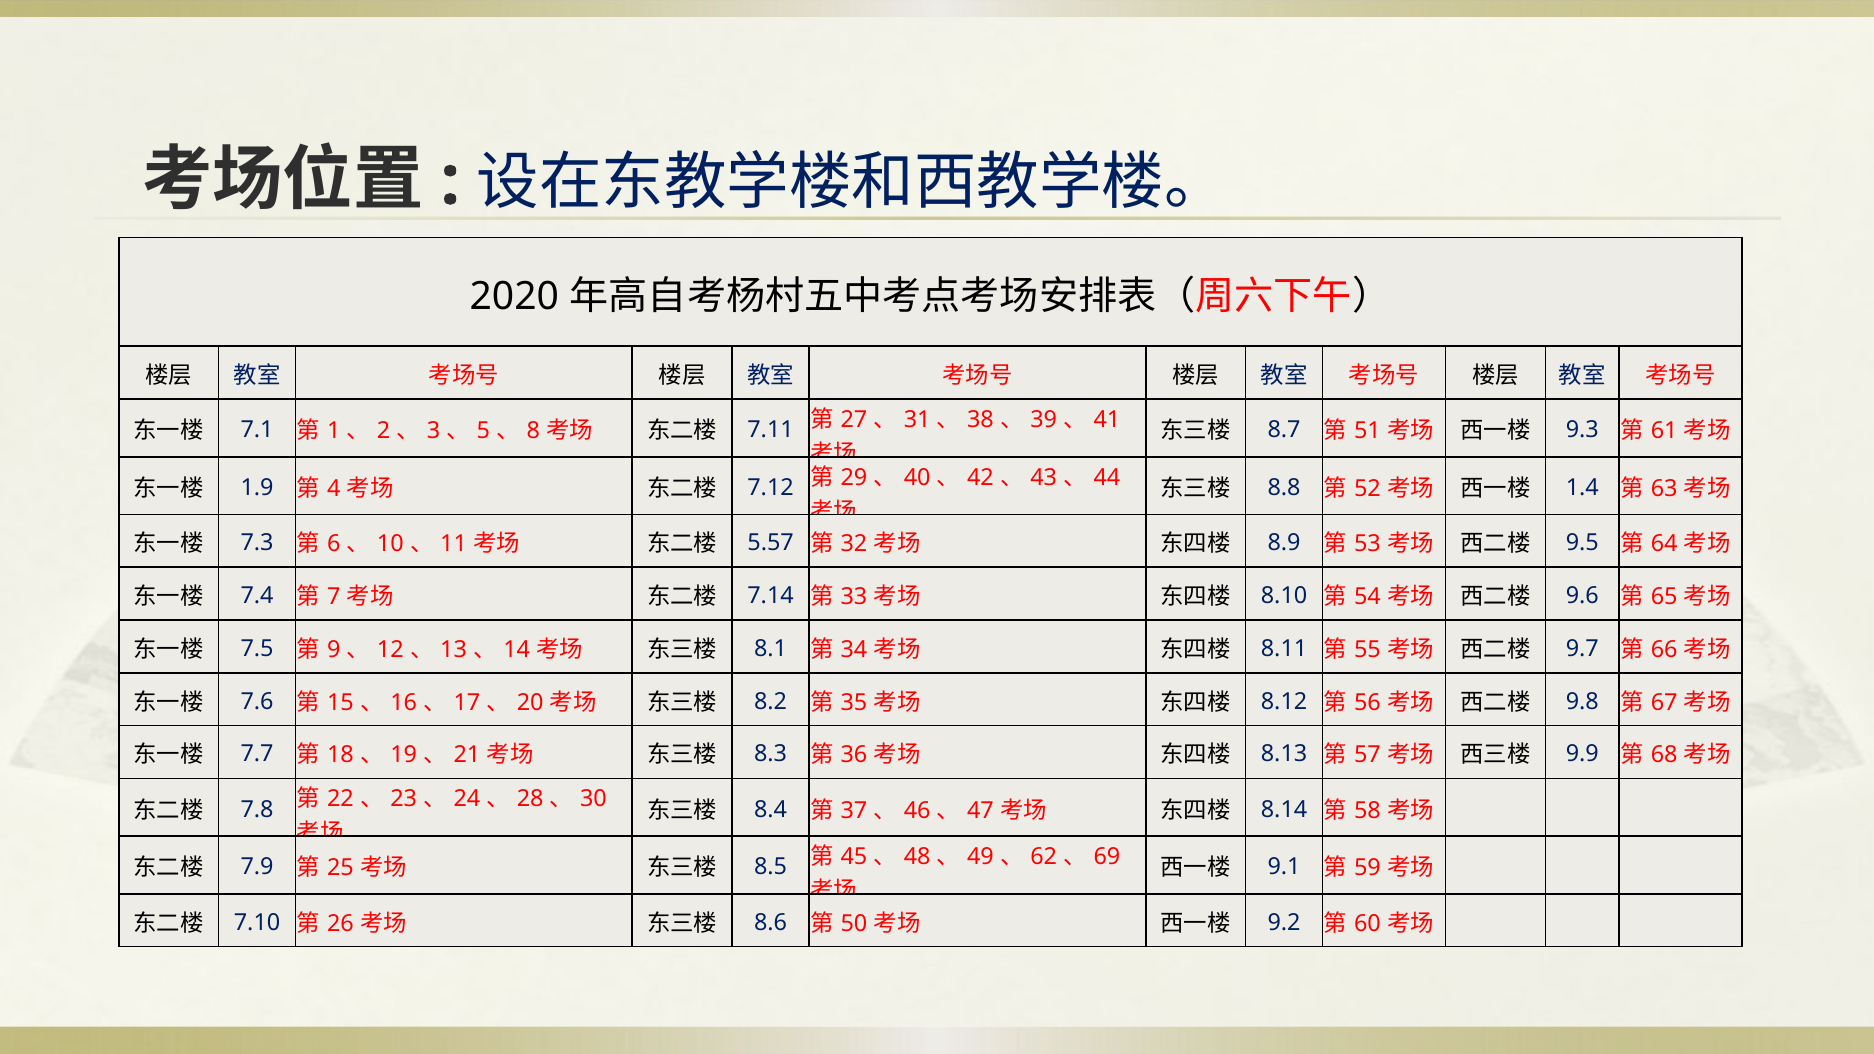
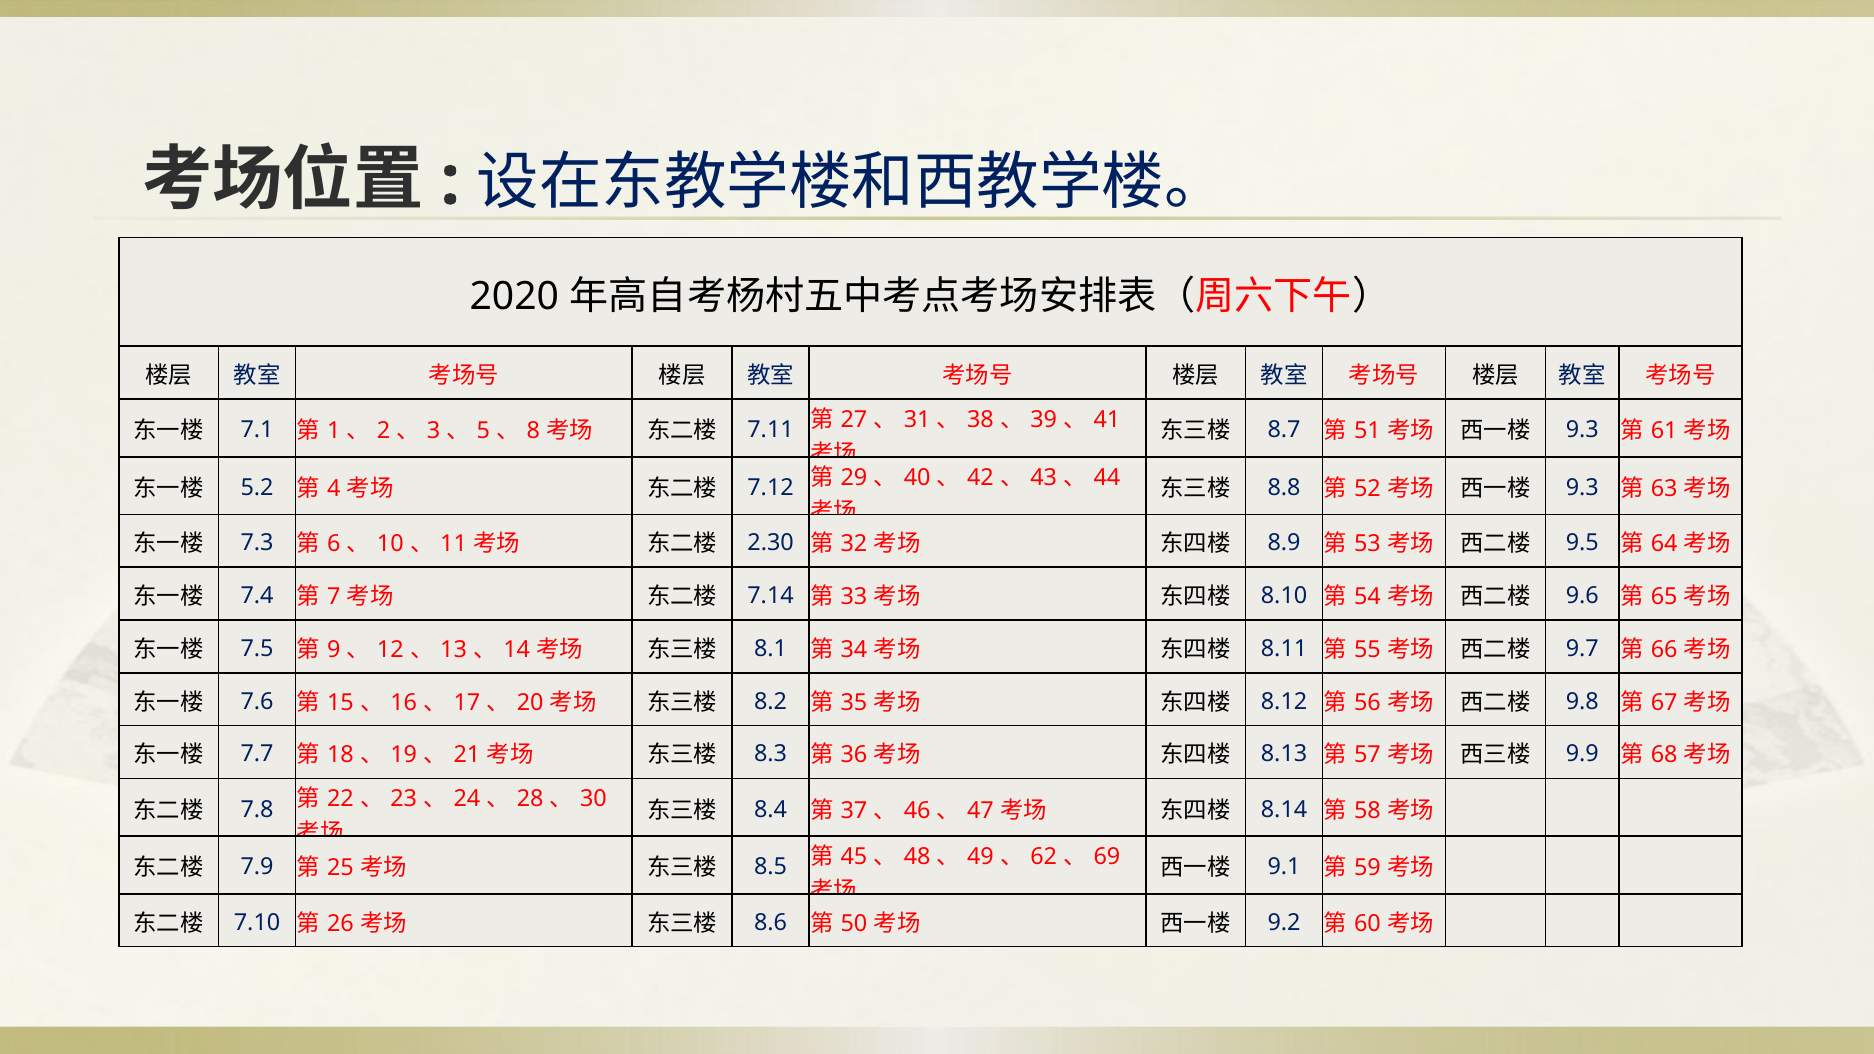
1.9: 1.9 -> 5.2
1.4 at (1582, 488): 1.4 -> 9.3
5.57: 5.57 -> 2.30
